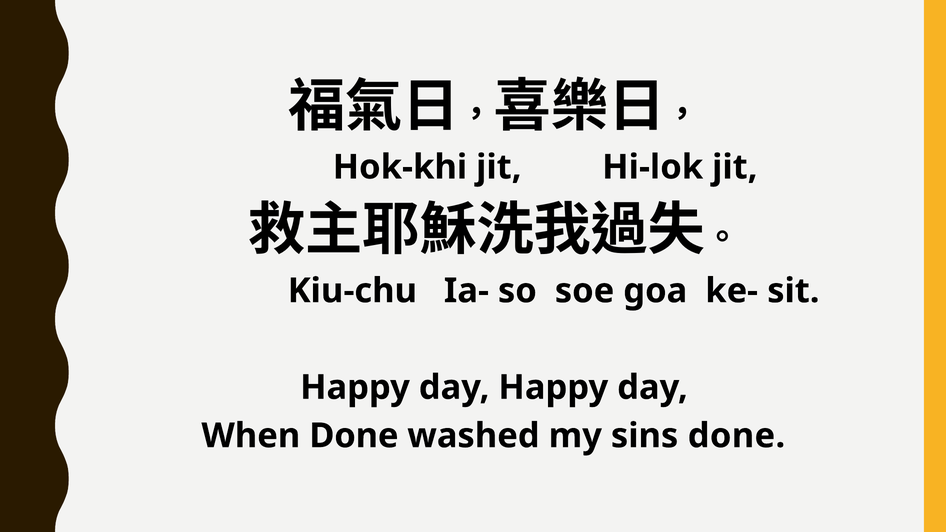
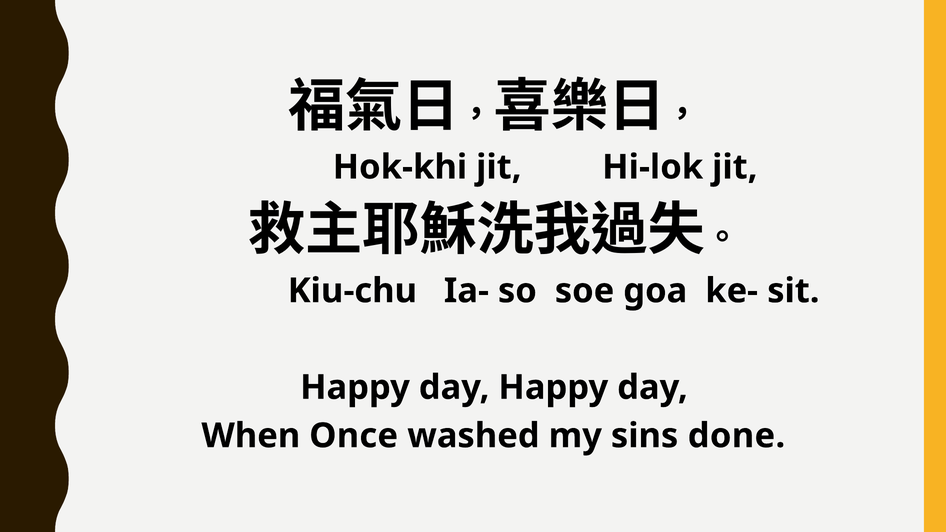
When Done: Done -> Once
